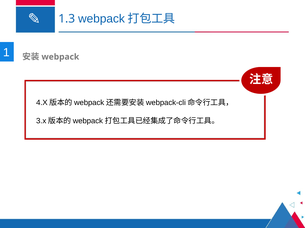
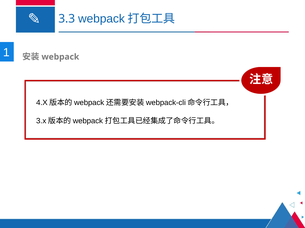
1.3: 1.3 -> 3.3
